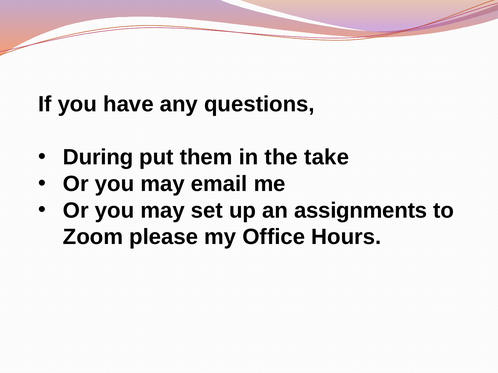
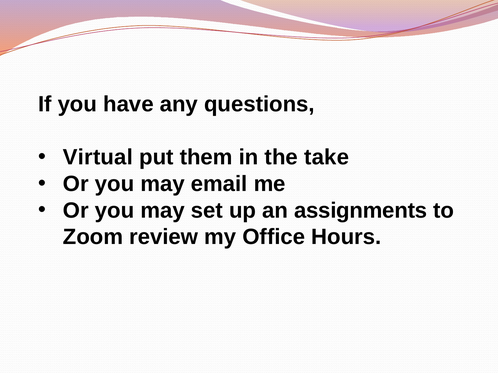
During: During -> Virtual
please: please -> review
